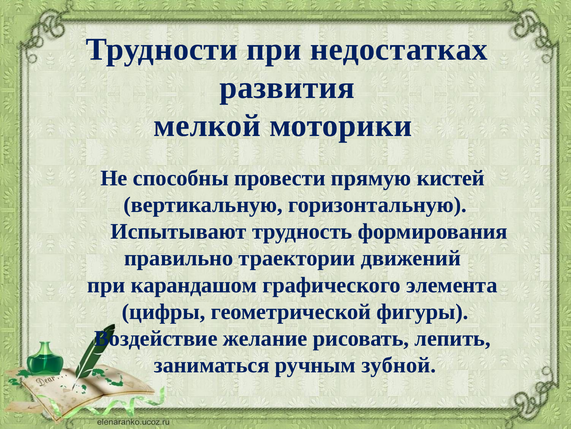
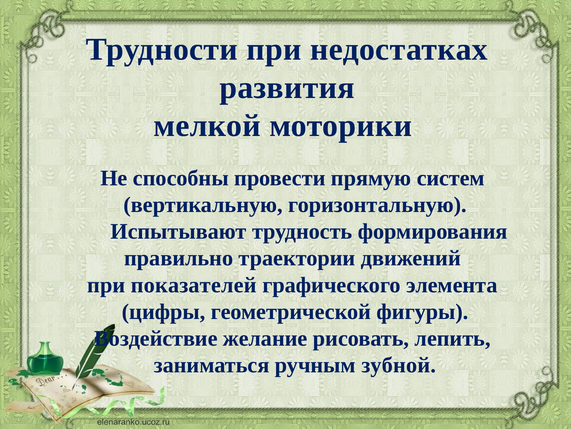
кистей: кистей -> систем
карандашом: карандашом -> показателей
